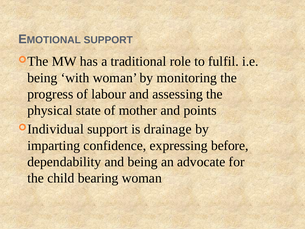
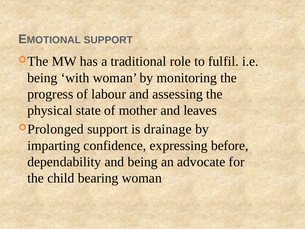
points: points -> leaves
Individual: Individual -> Prolonged
